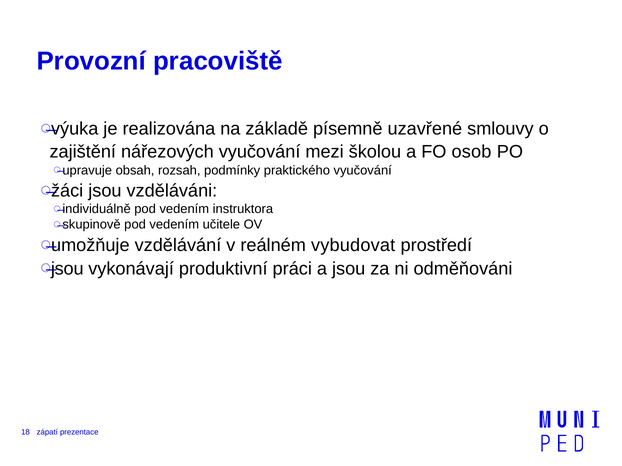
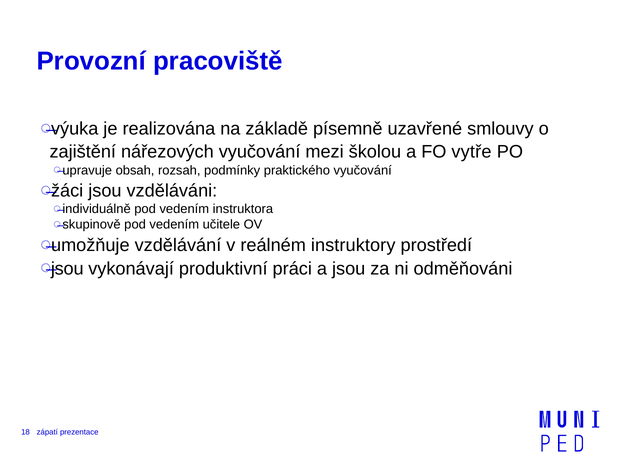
osob: osob -> vytře
vybudovat: vybudovat -> instruktory
